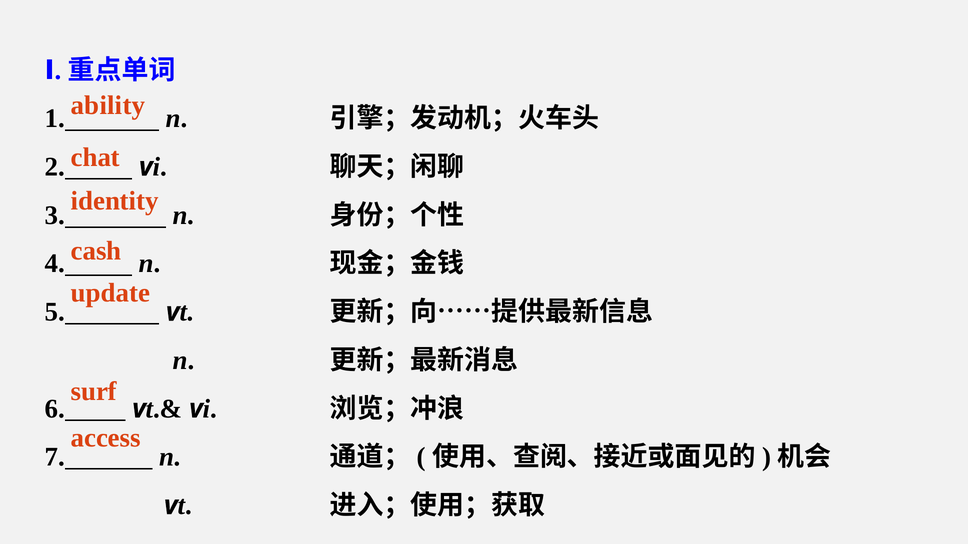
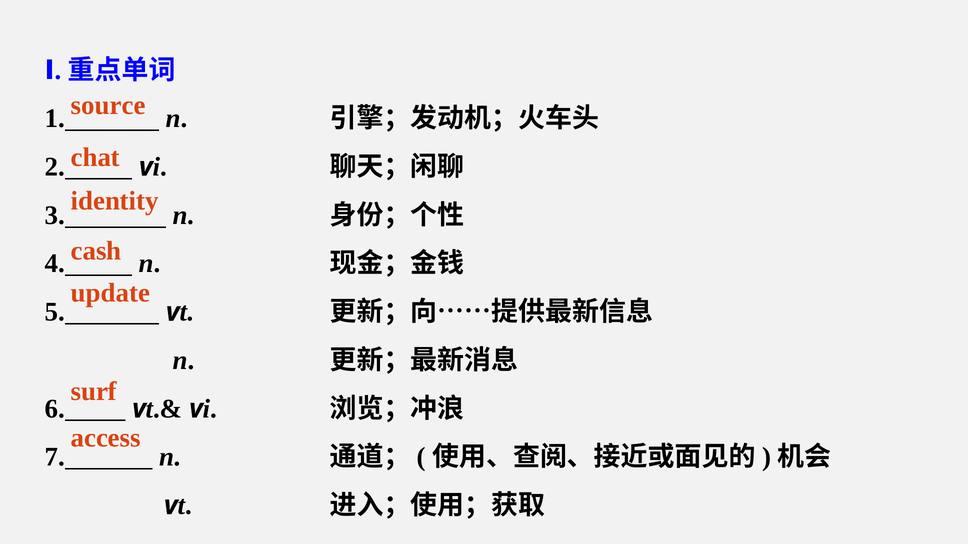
ability: ability -> source
